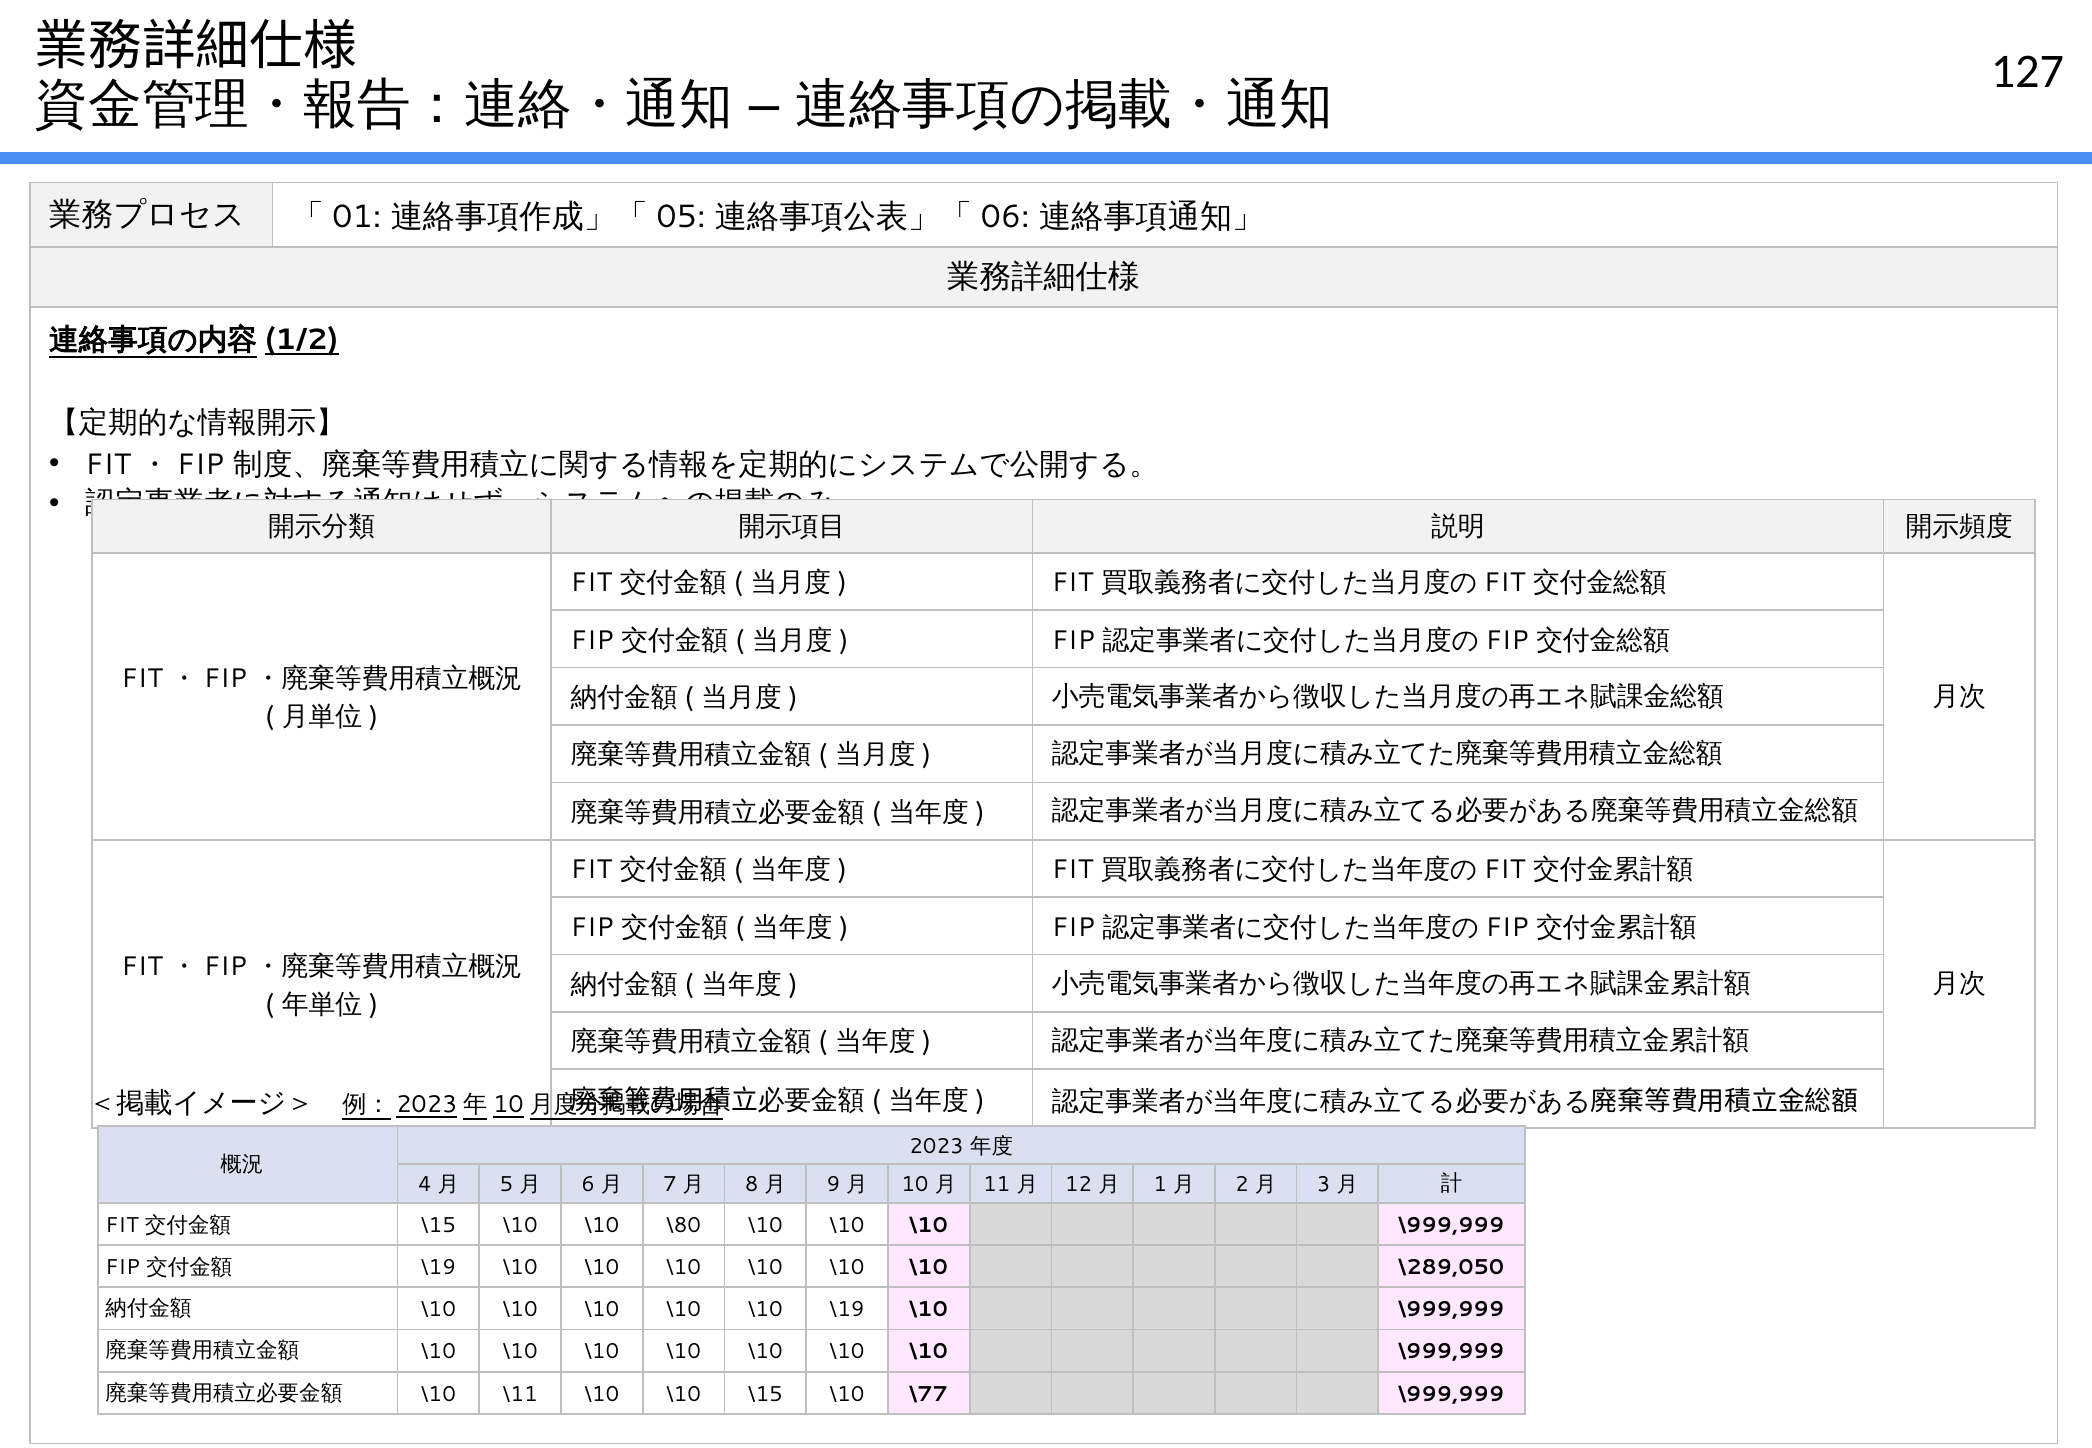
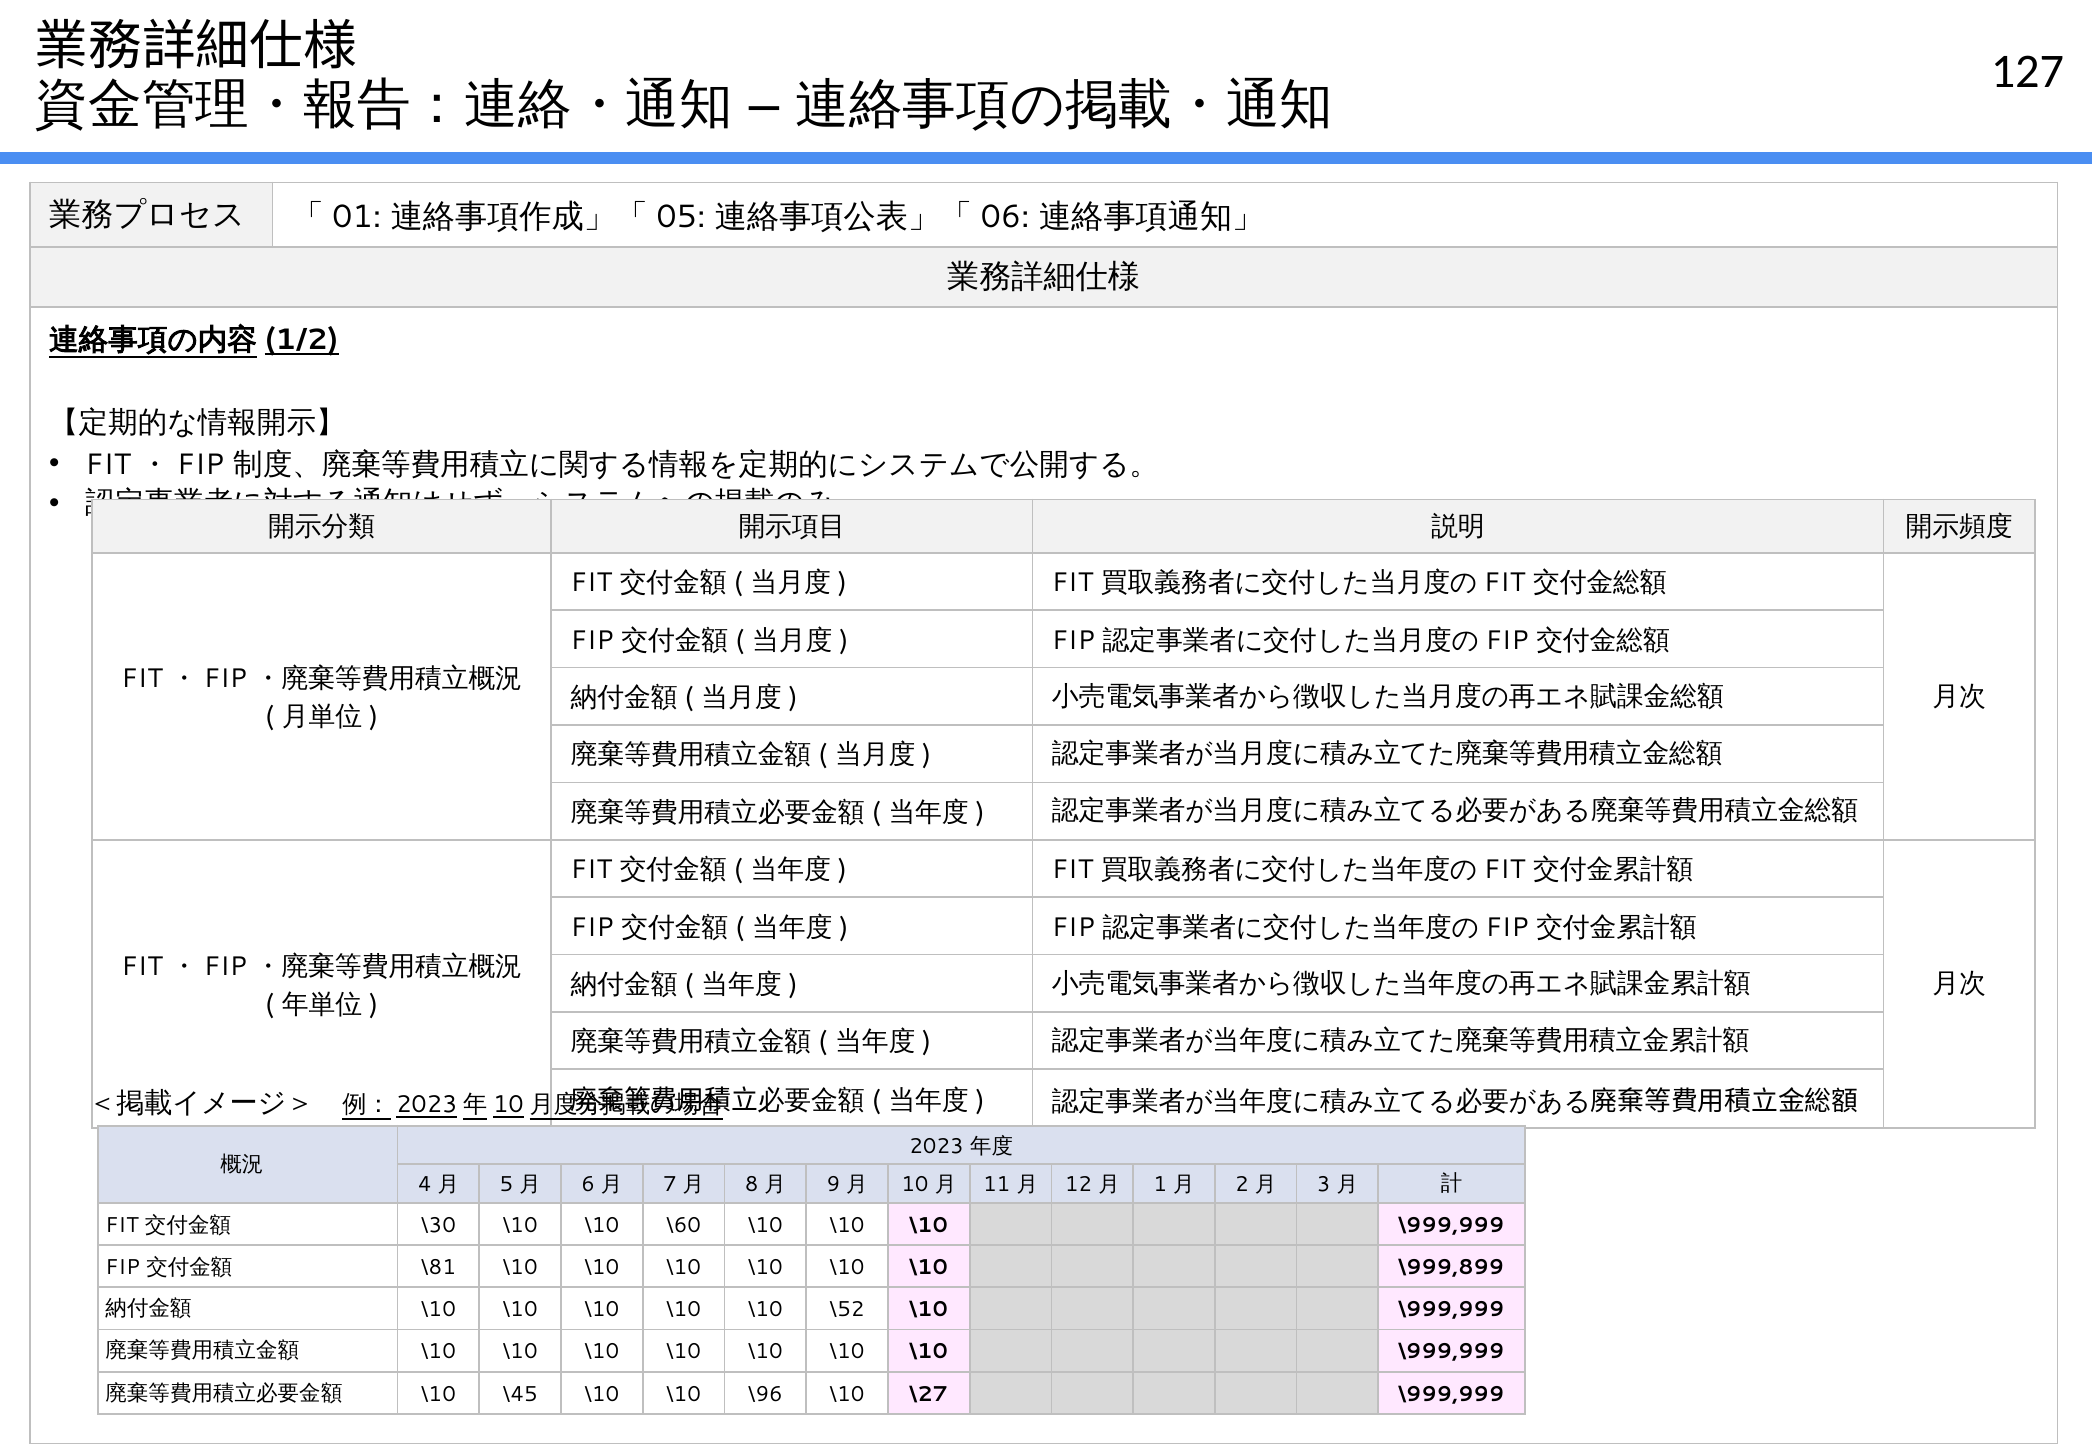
\15 at (438, 1225): \15 -> \30
\80: \80 -> \60
\19 at (438, 1267): \19 -> \81
\289,050: \289,050 -> \999,899
\10 \19: \19 -> \52
\11: \11 -> \45
\10 \15: \15 -> \96
\77: \77 -> \27
